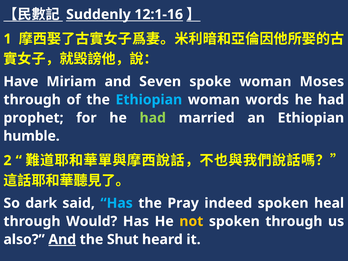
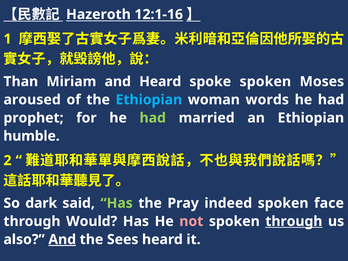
Suddenly: Suddenly -> Hazeroth
Have: Have -> Than
and Seven: Seven -> Heard
spoke woman: woman -> spoken
through at (32, 100): through -> aroused
Has at (117, 203) colour: light blue -> light green
heal: heal -> face
not colour: yellow -> pink
through at (294, 221) underline: none -> present
Shut: Shut -> Sees
